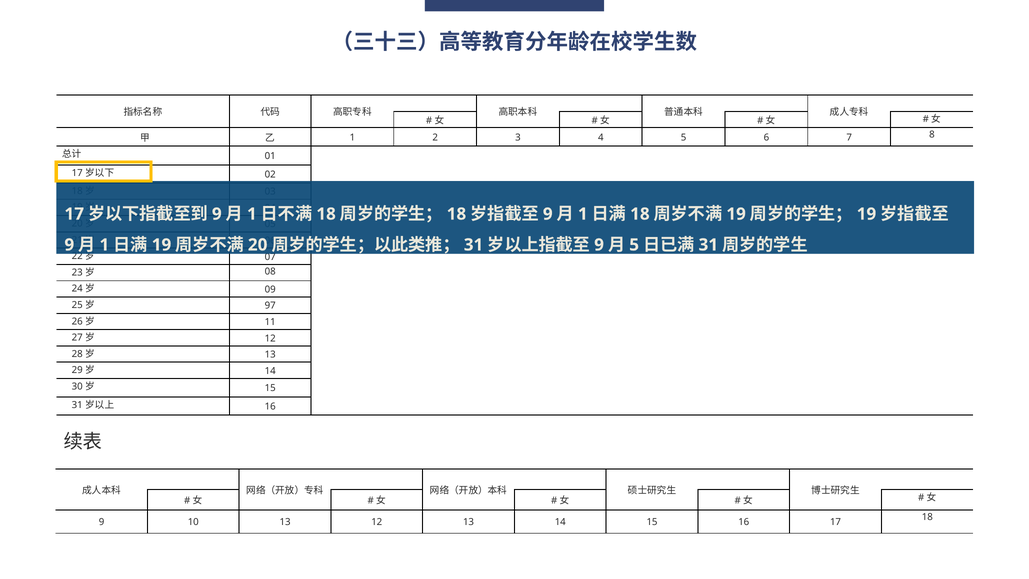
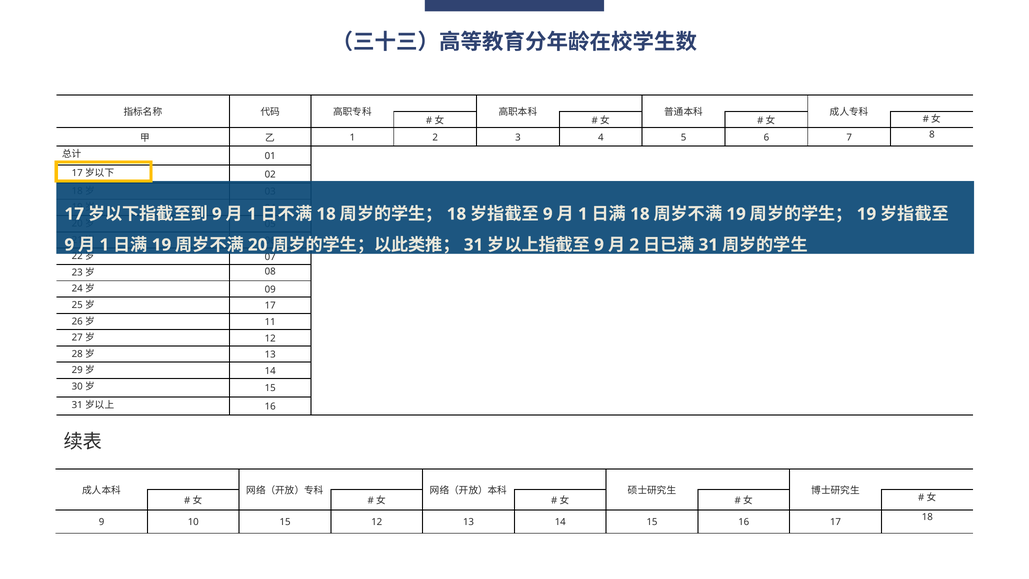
5 at (634, 245): 5 -> 2
97 at (270, 306): 97 -> 17
10 13: 13 -> 15
